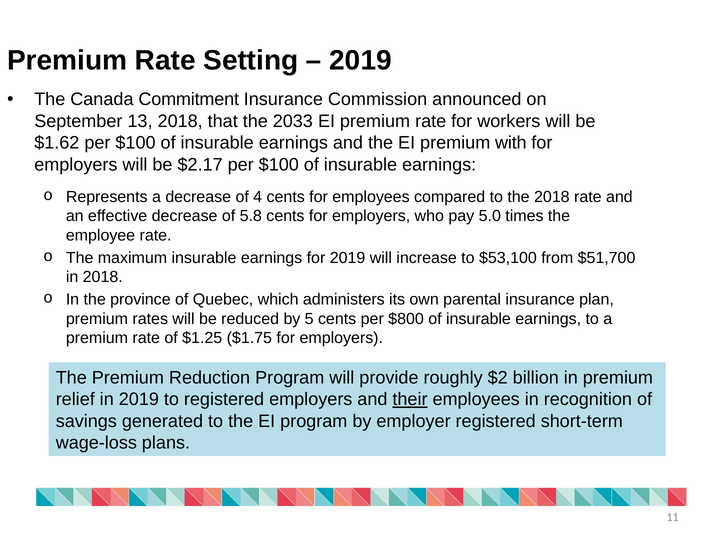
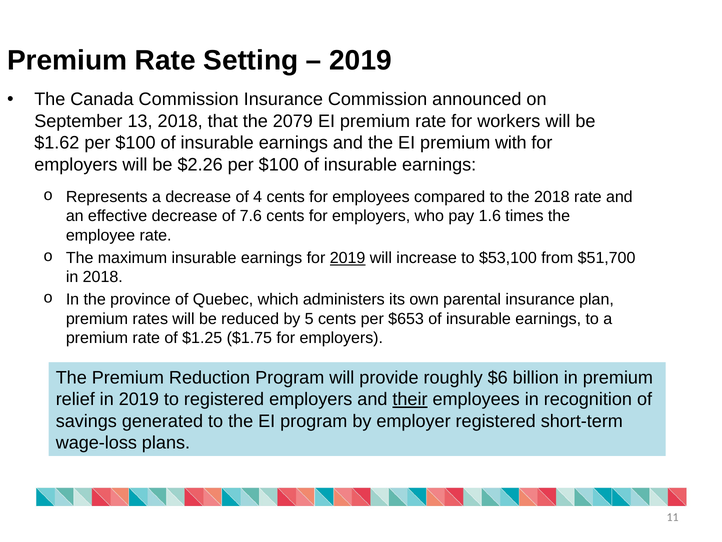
Canada Commitment: Commitment -> Commission
2033: 2033 -> 2079
$2.17: $2.17 -> $2.26
5.8: 5.8 -> 7.6
5.0: 5.0 -> 1.6
2019 at (348, 258) underline: none -> present
$800: $800 -> $653
$2: $2 -> $6
